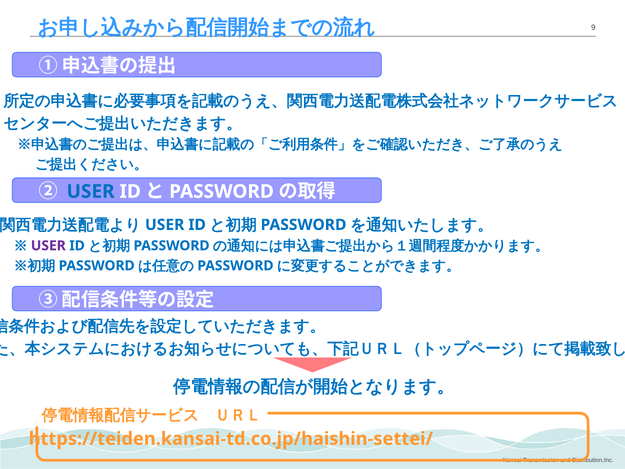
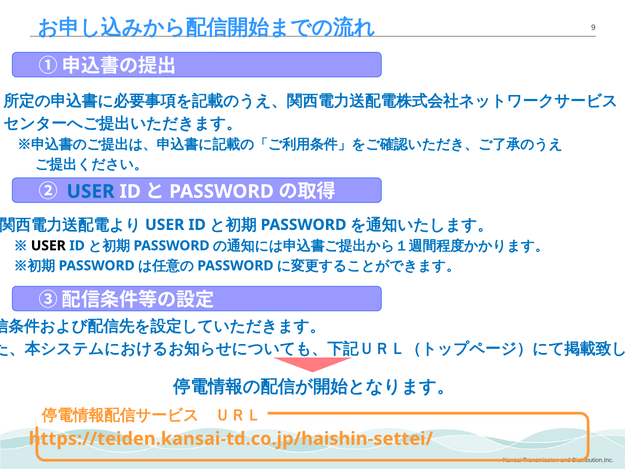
USER at (48, 246) colour: purple -> black
